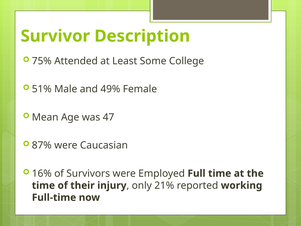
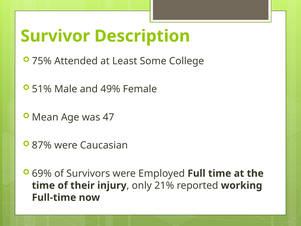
16%: 16% -> 69%
